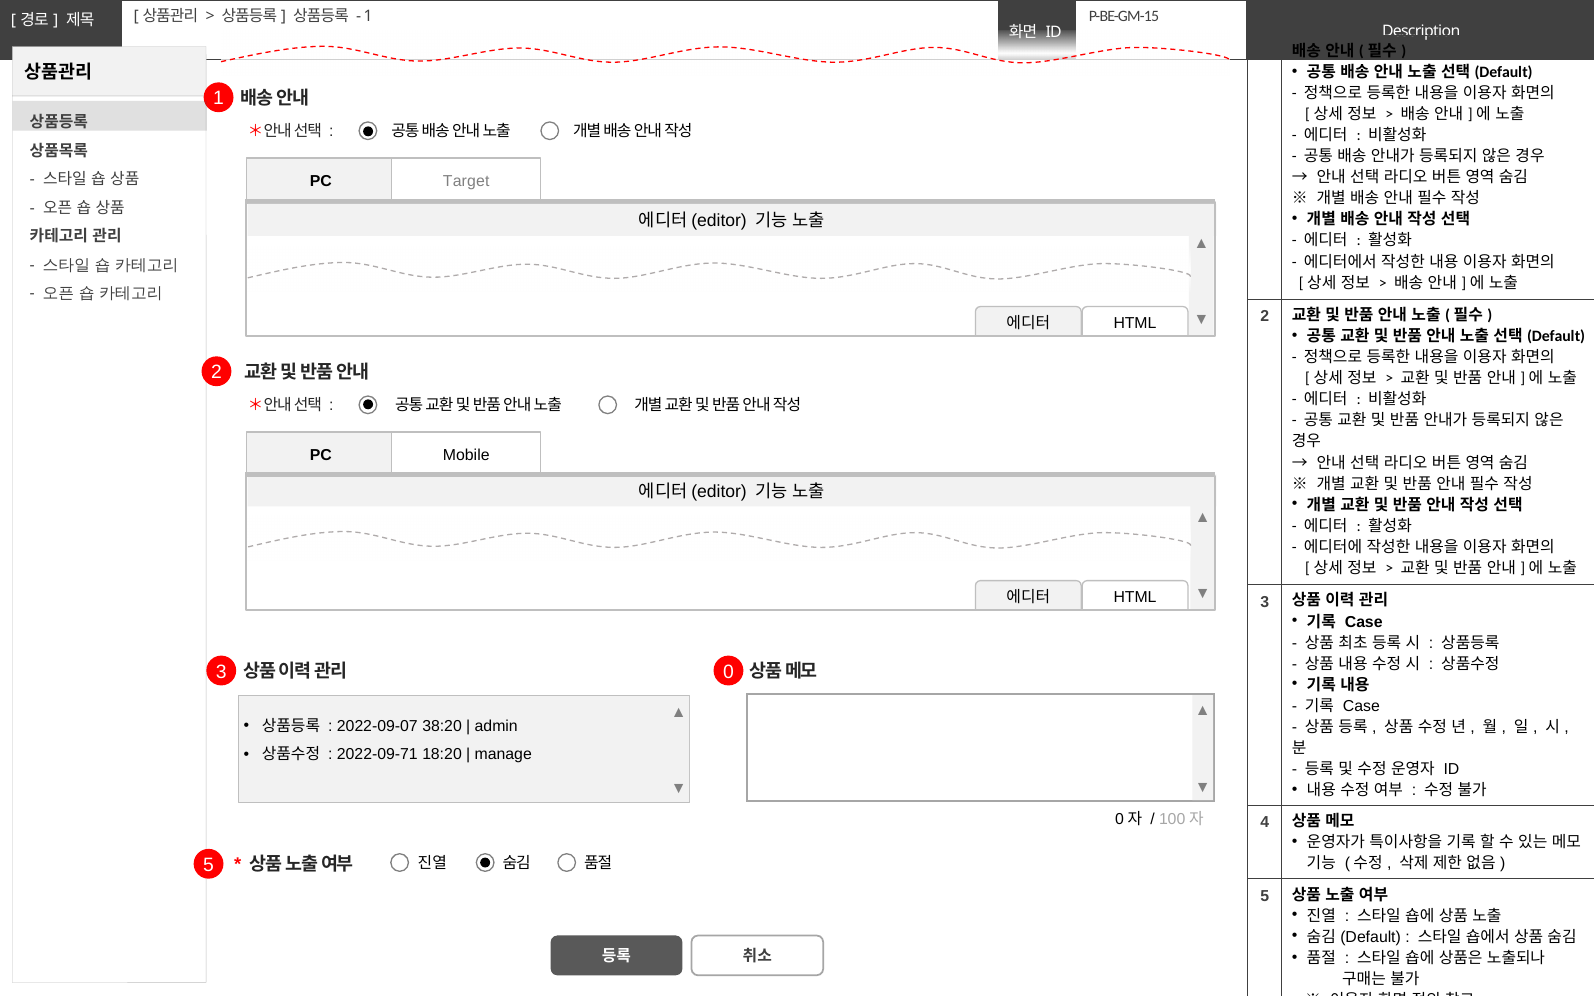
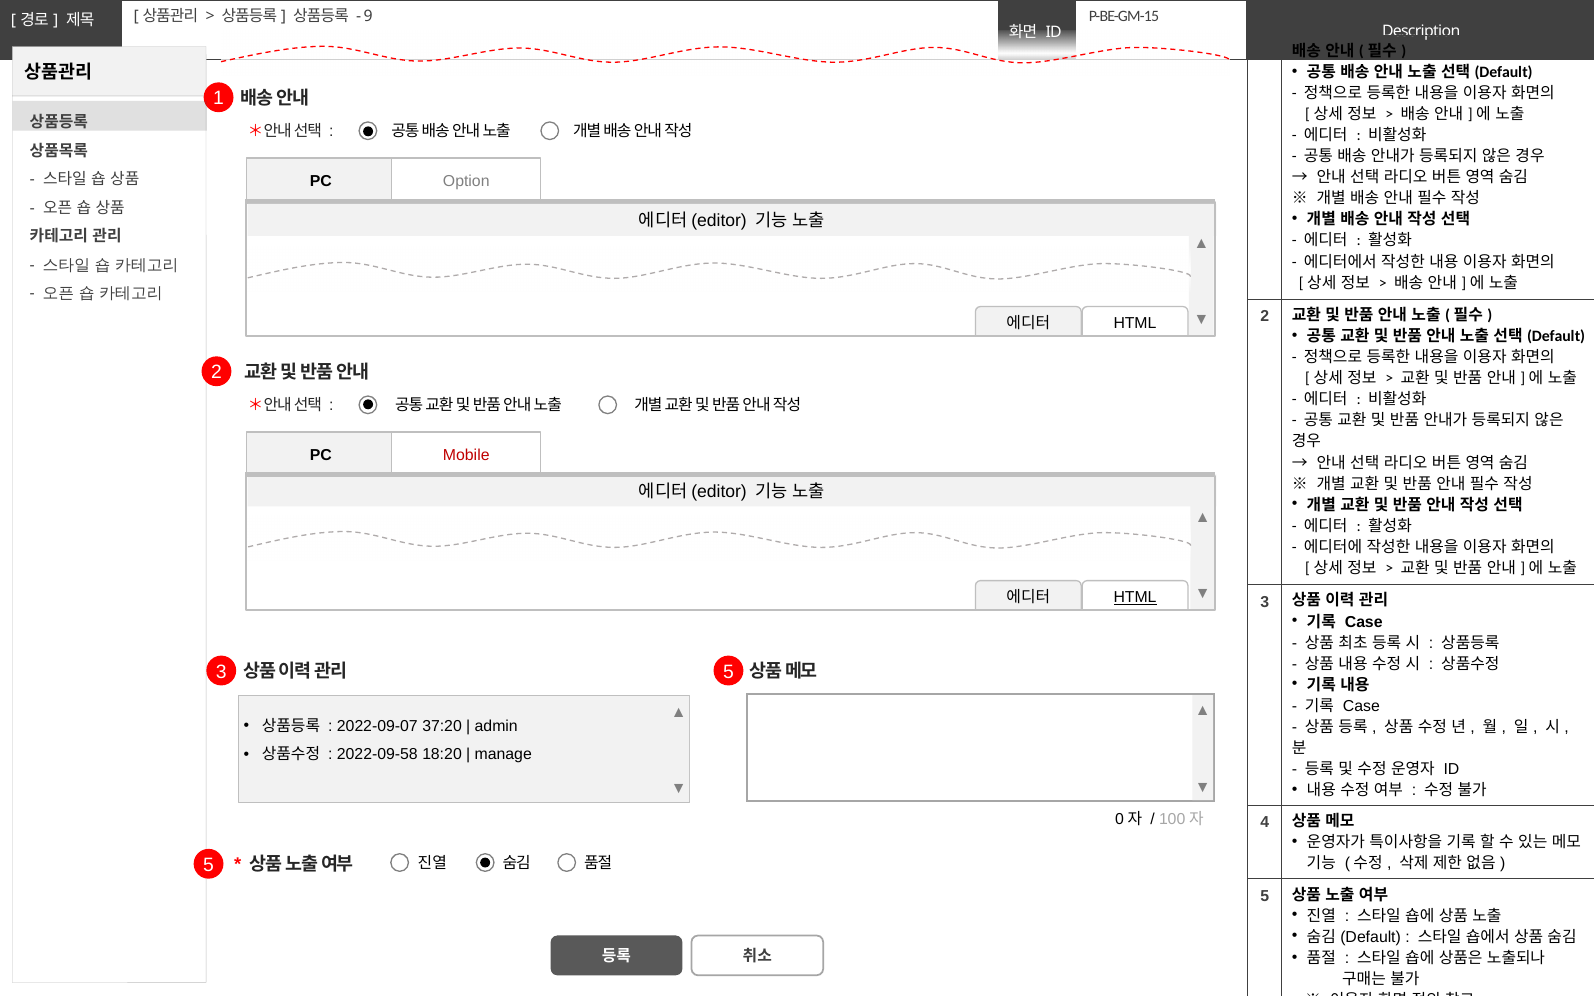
1 at (368, 16): 1 -> 9
Target: Target -> Option
Mobile colour: black -> red
HTML at (1135, 597) underline: none -> present
0 at (728, 672): 0 -> 5
38:20: 38:20 -> 37:20
2022-09-71: 2022-09-71 -> 2022-09-58
